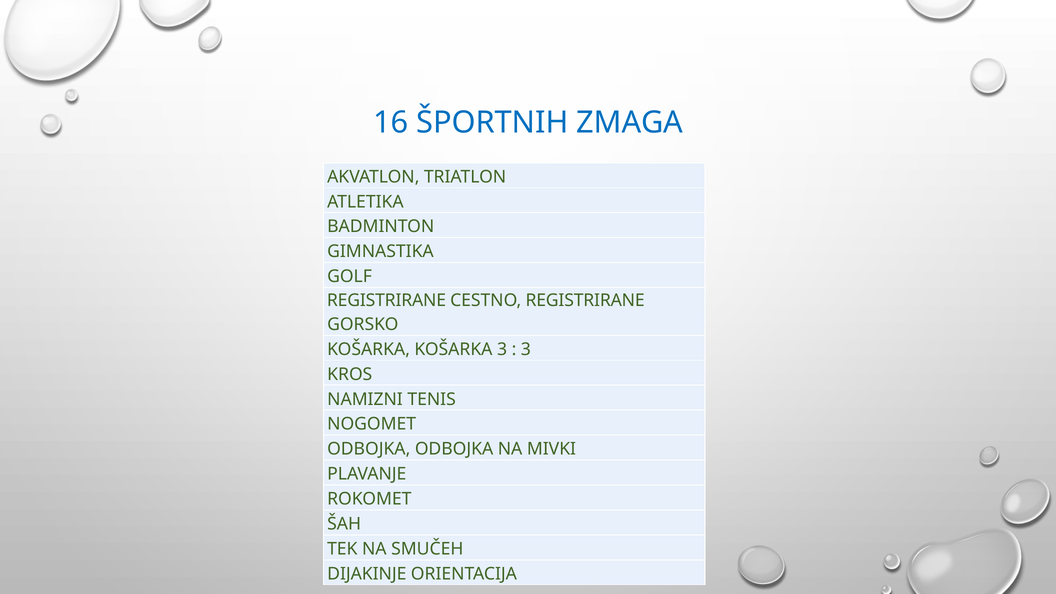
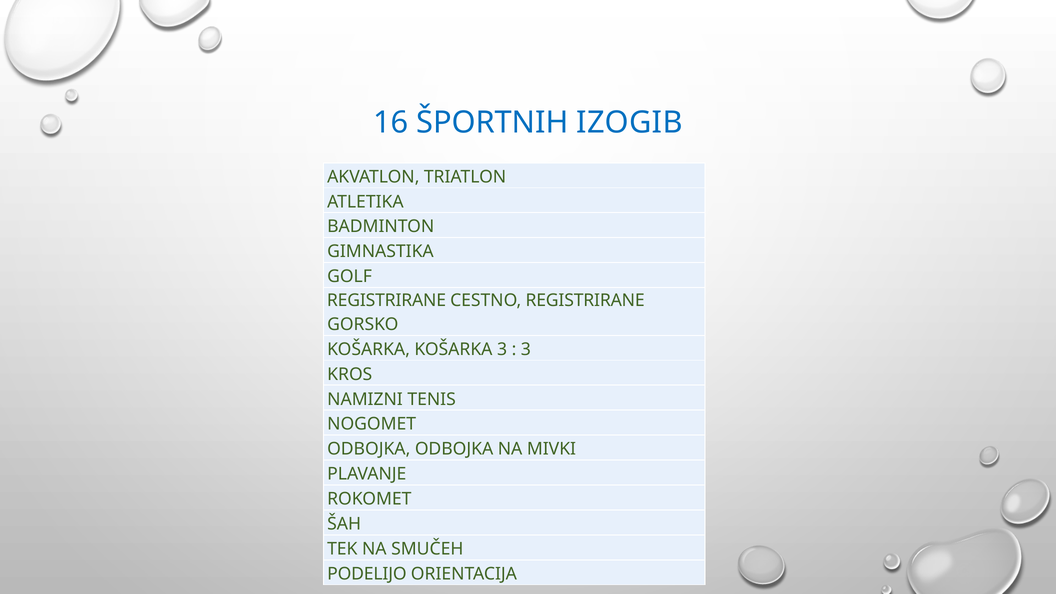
ZMAGA: ZMAGA -> IZOGIB
DIJAKINJE: DIJAKINJE -> PODELIJO
